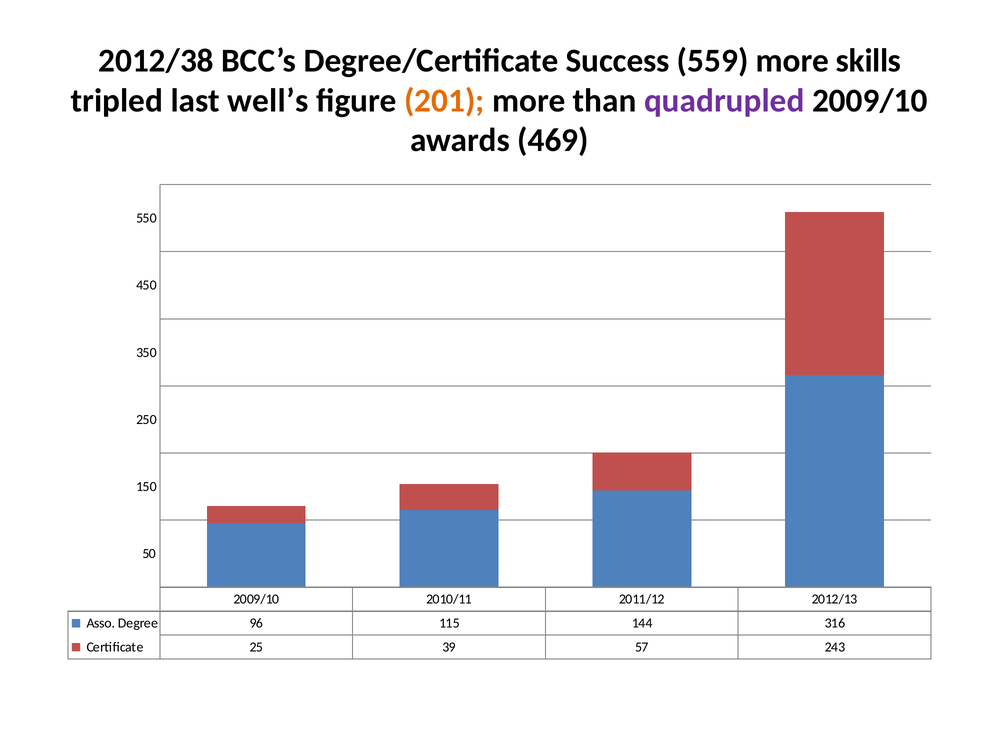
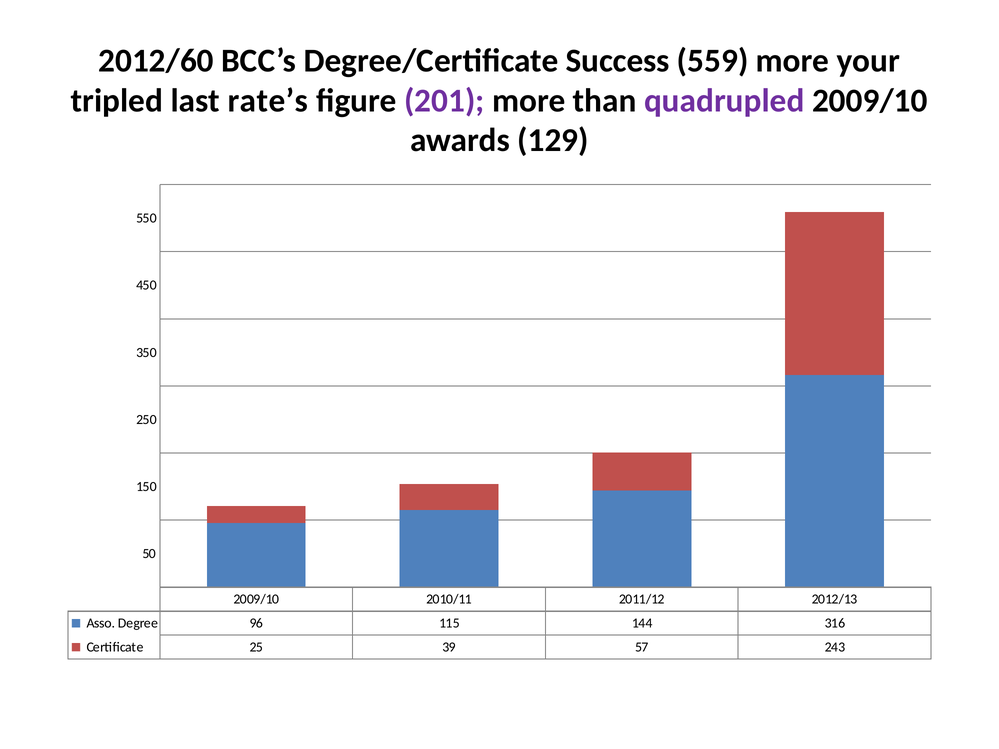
2012/38: 2012/38 -> 2012/60
skills: skills -> your
well’s: well’s -> rate’s
201 colour: orange -> purple
469: 469 -> 129
